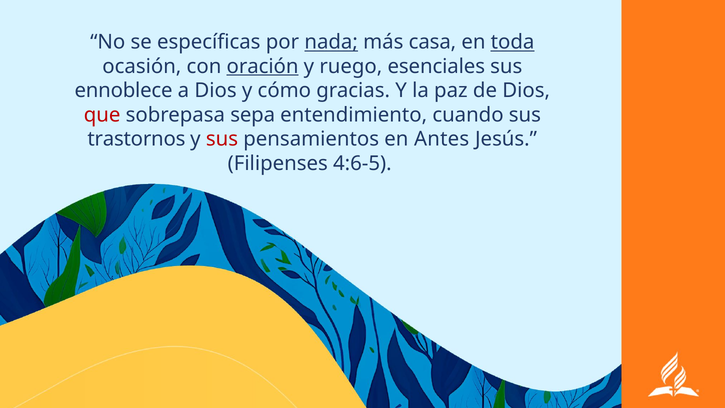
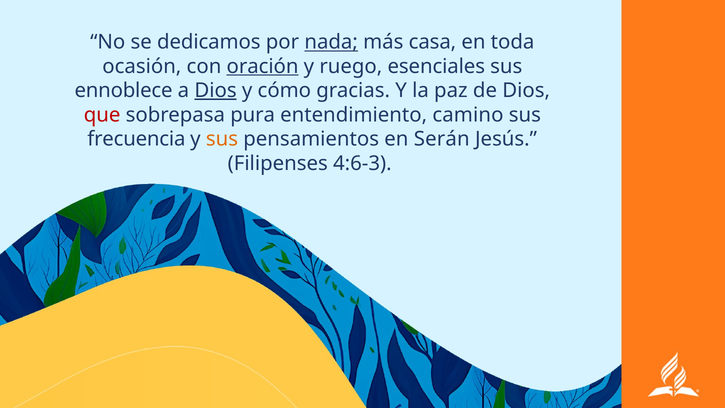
específicas: específicas -> dedicamos
toda underline: present -> none
Dios at (216, 91) underline: none -> present
sepa: sepa -> pura
cuando: cuando -> camino
trastornos: trastornos -> frecuencia
sus at (222, 139) colour: red -> orange
Antes: Antes -> Serán
4:6-5: 4:6-5 -> 4:6-3
